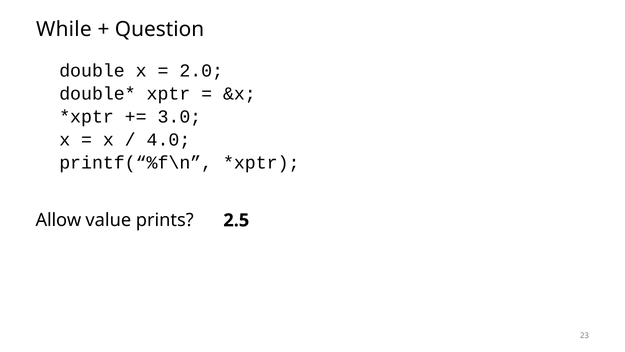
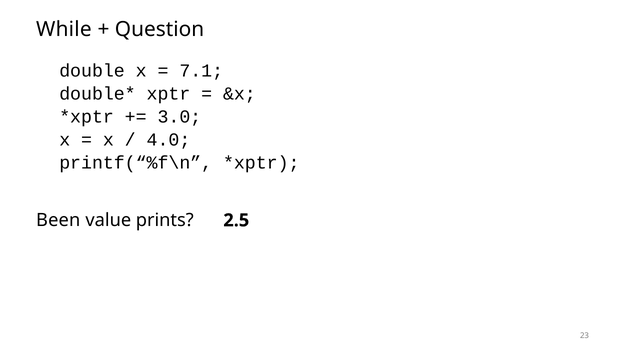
2.0: 2.0 -> 7.1
Allow: Allow -> Been
